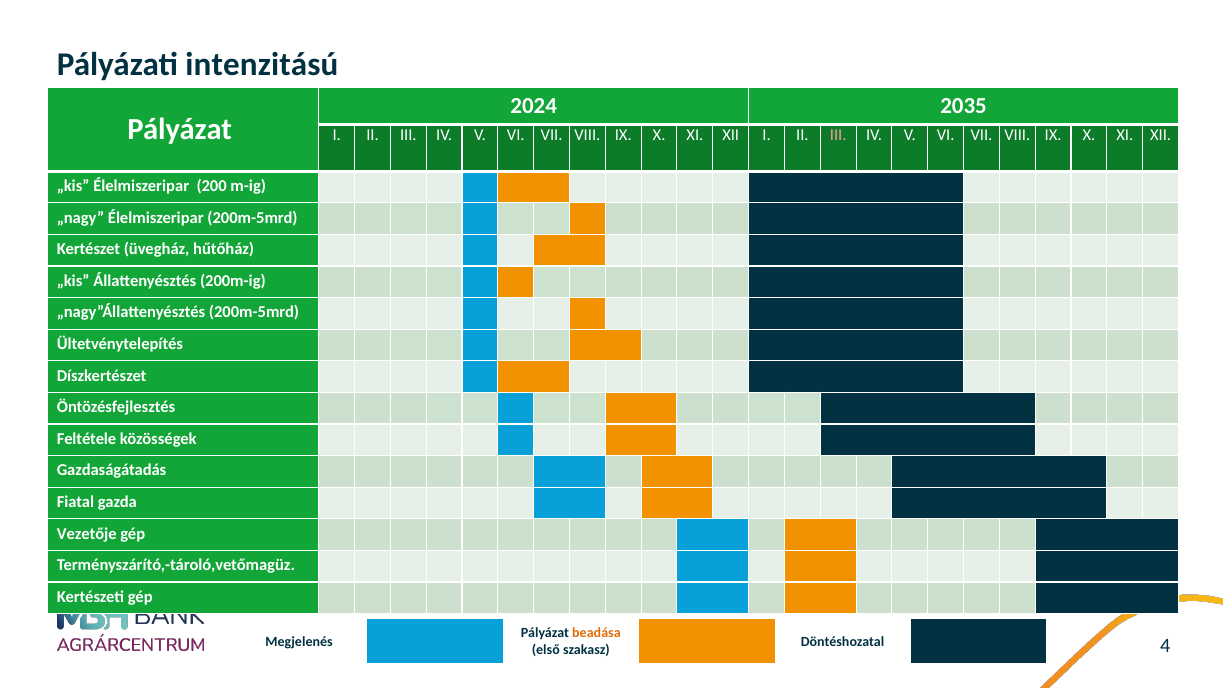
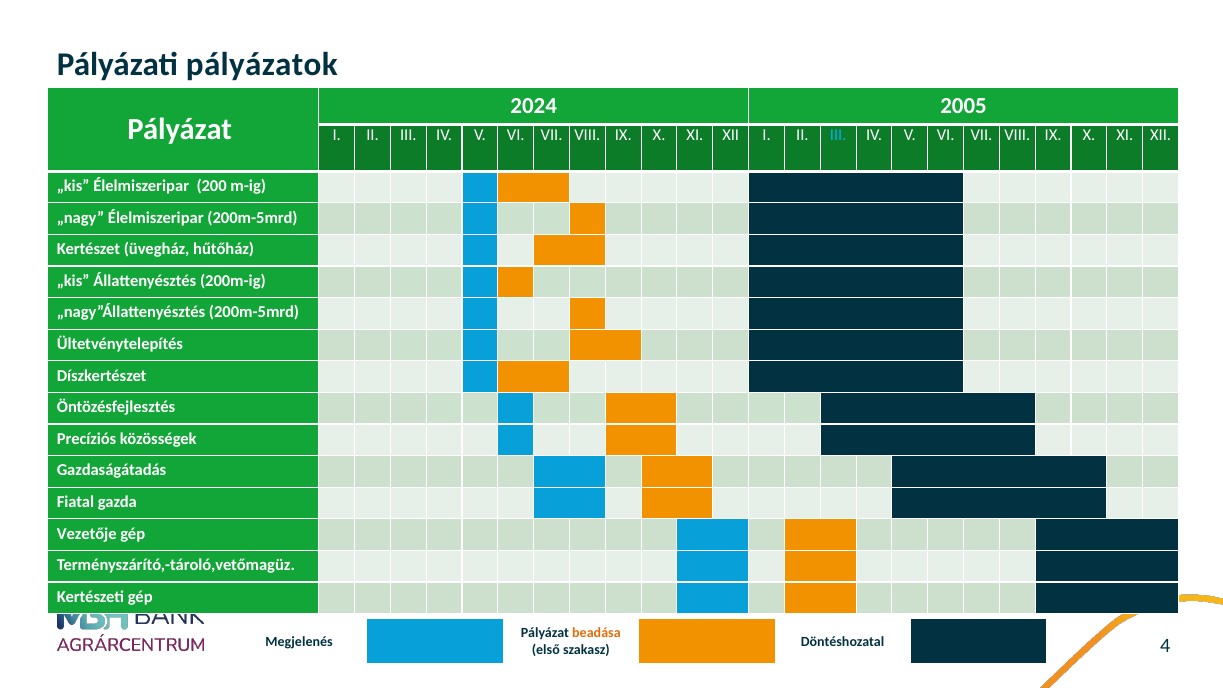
intenzitású: intenzitású -> pályázatok
2035: 2035 -> 2005
III at (838, 135) colour: pink -> light blue
Feltétele: Feltétele -> Precíziós
